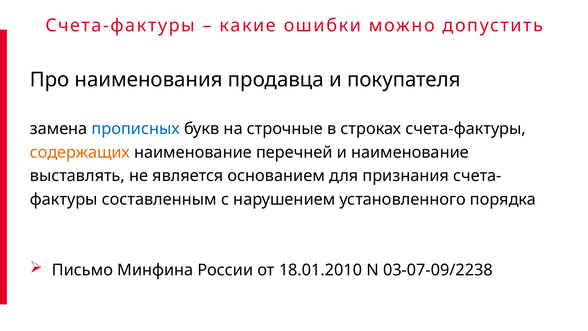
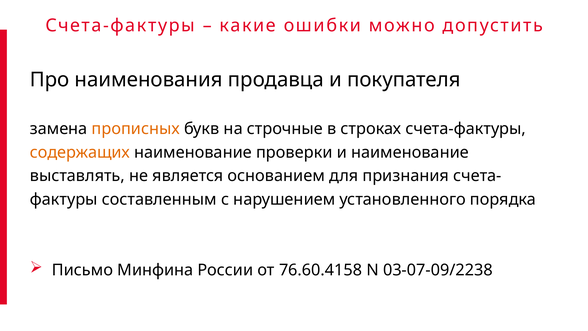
прописных colour: blue -> orange
перечней: перечней -> проверки
18.01.2010: 18.01.2010 -> 76.60.4158
